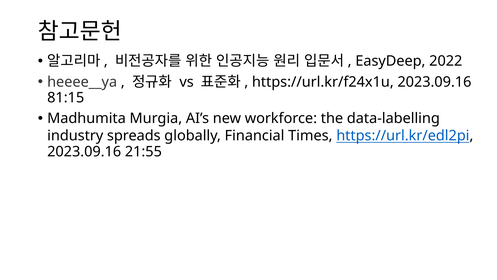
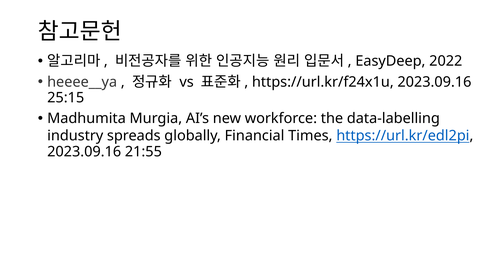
81:15: 81:15 -> 25:15
